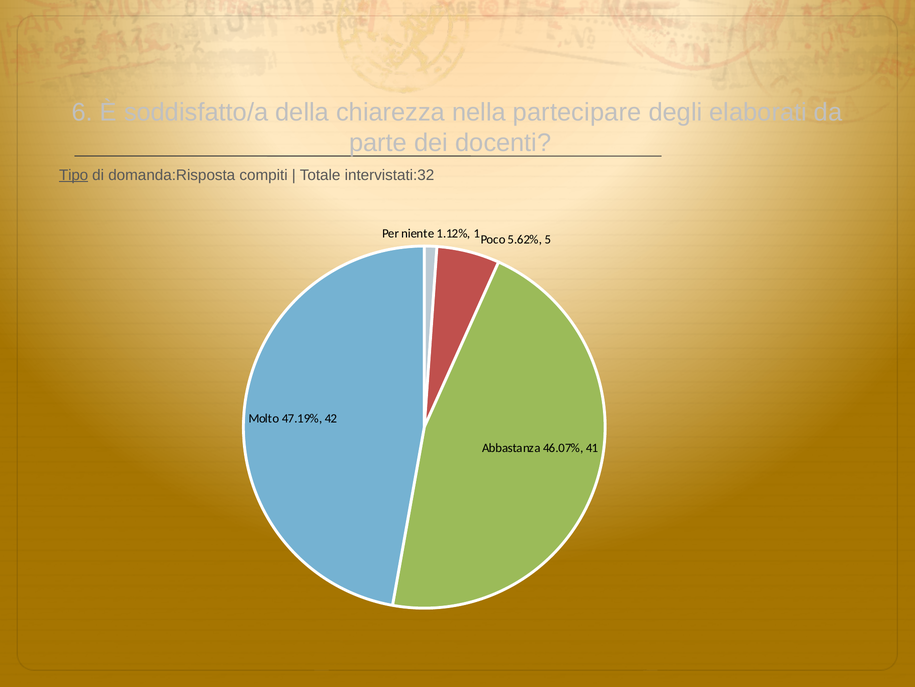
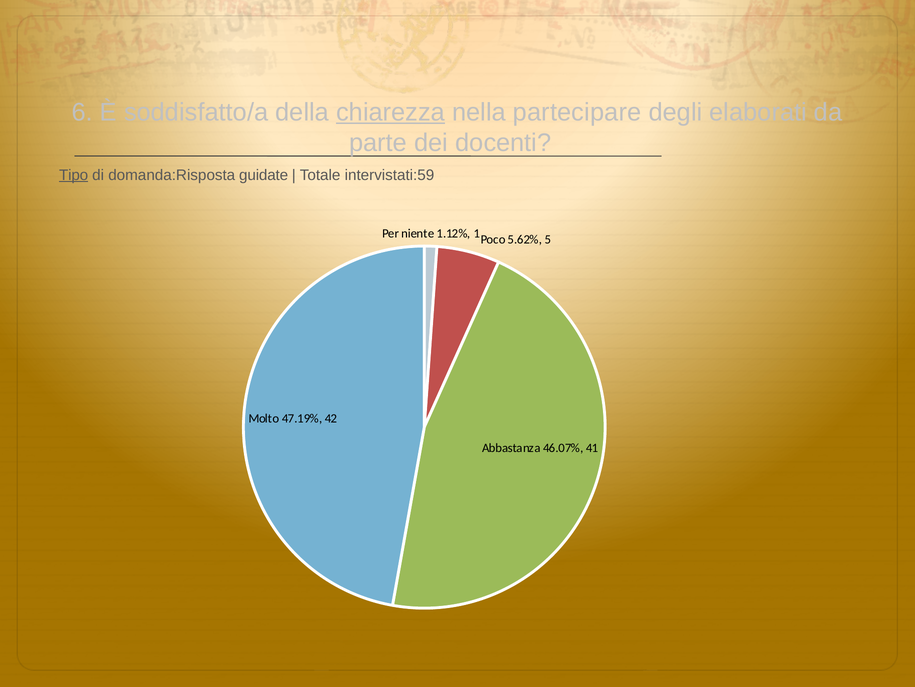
chiarezza underline: none -> present
compiti: compiti -> guidate
intervistati:32: intervistati:32 -> intervistati:59
